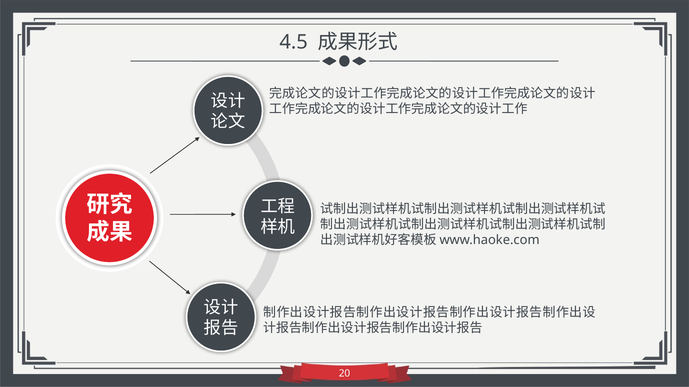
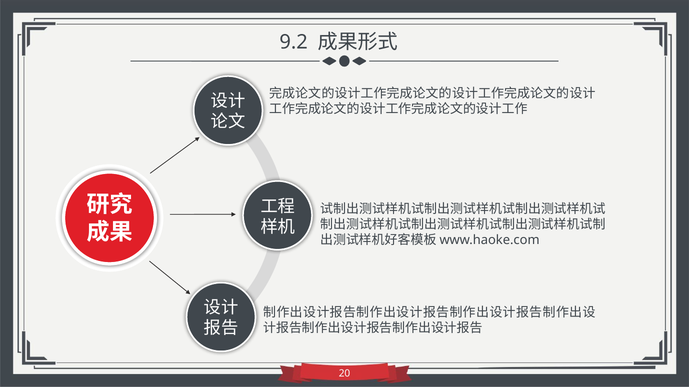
4.5: 4.5 -> 9.2
